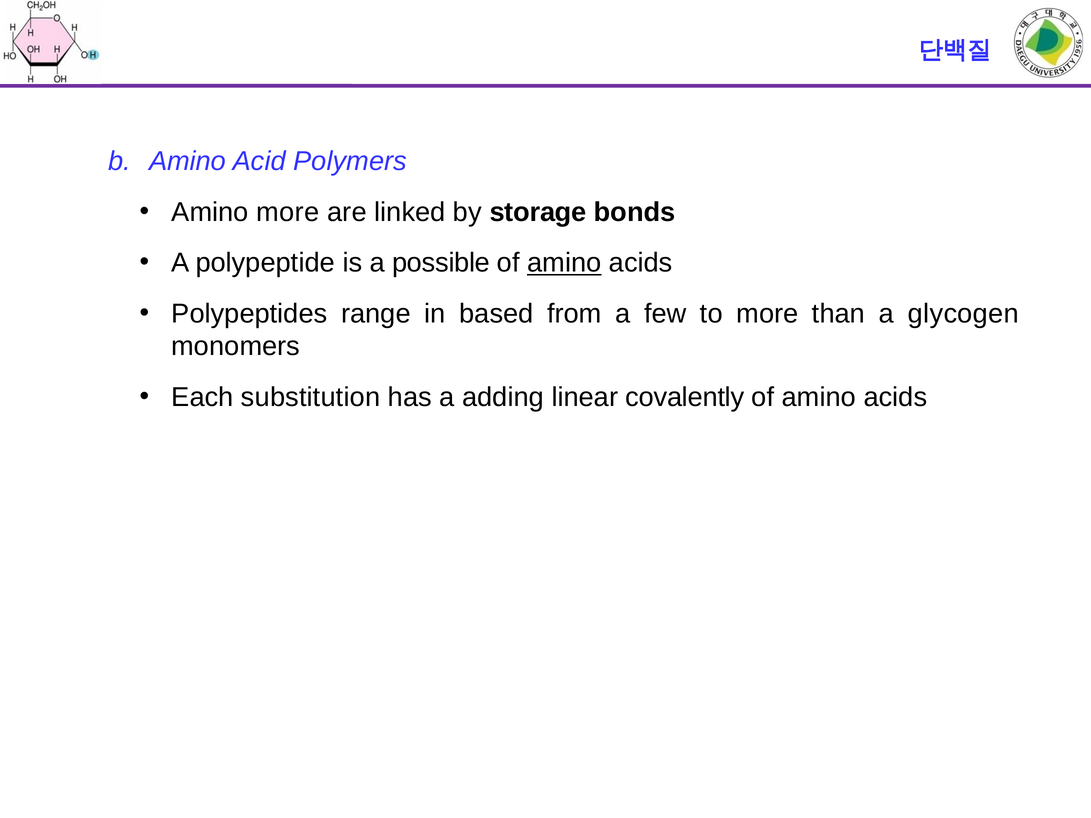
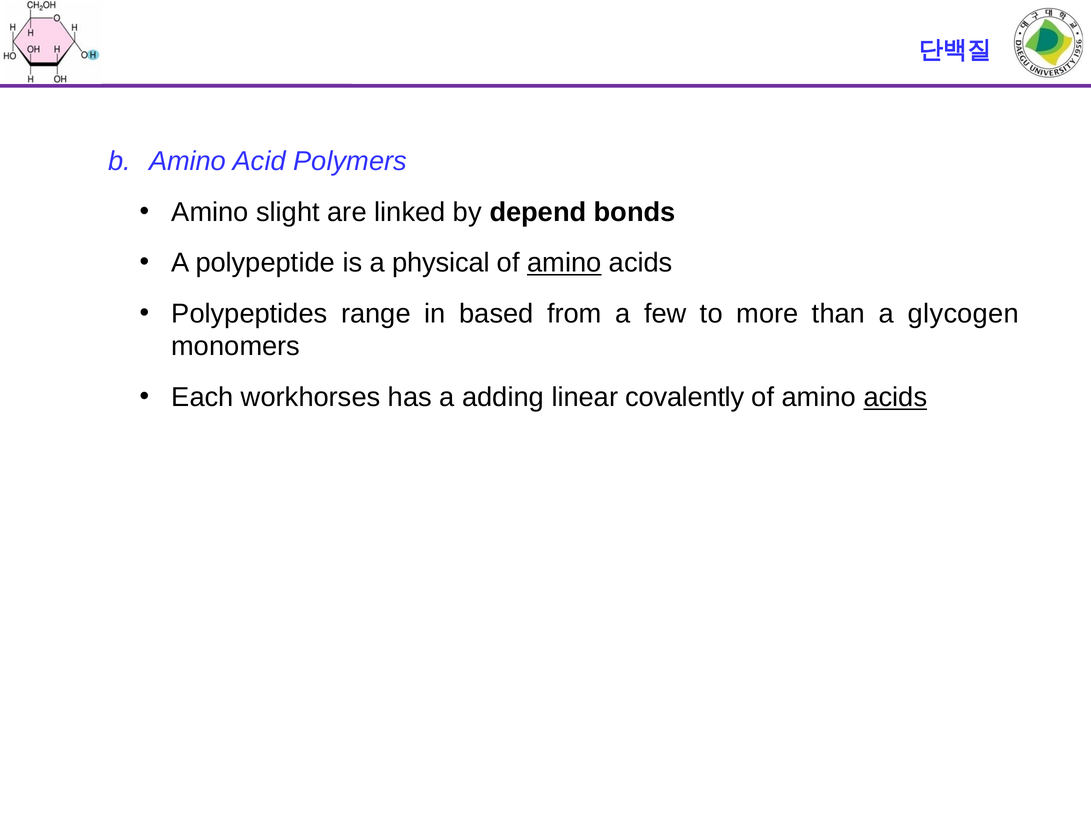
Amino more: more -> slight
storage: storage -> depend
possible: possible -> physical
substitution: substitution -> workhorses
acids at (895, 398) underline: none -> present
